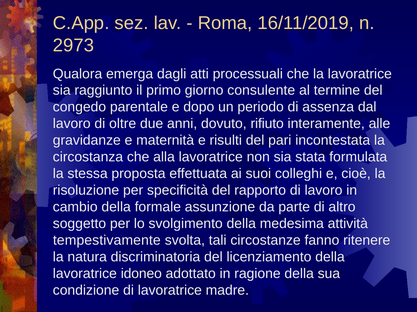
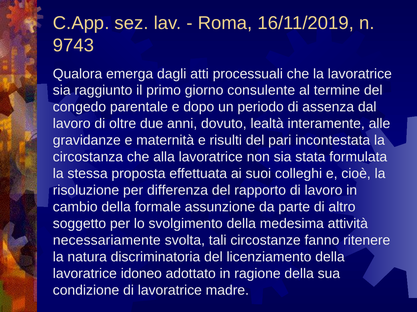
2973: 2973 -> 9743
rifiuto: rifiuto -> lealtà
specificità: specificità -> differenza
tempestivamente: tempestivamente -> necessariamente
